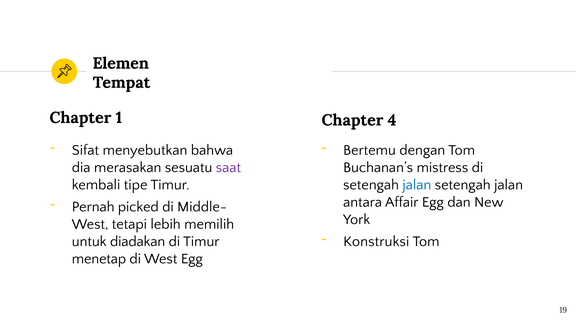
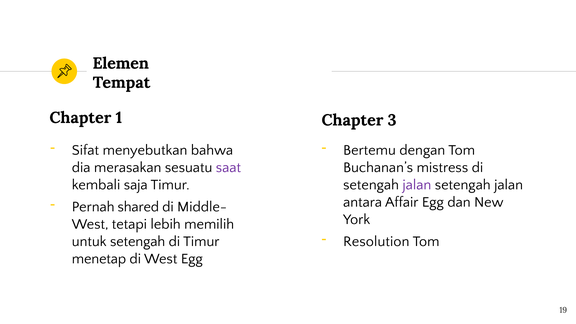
4: 4 -> 3
tipe: tipe -> saja
jalan at (417, 185) colour: blue -> purple
picked: picked -> shared
Konstruksi: Konstruksi -> Resolution
untuk diadakan: diadakan -> setengah
